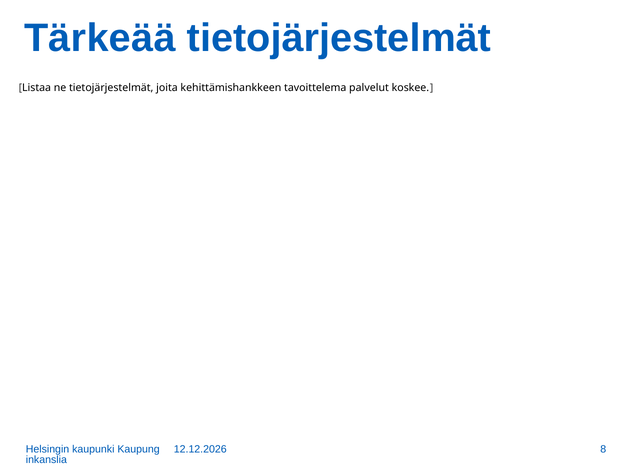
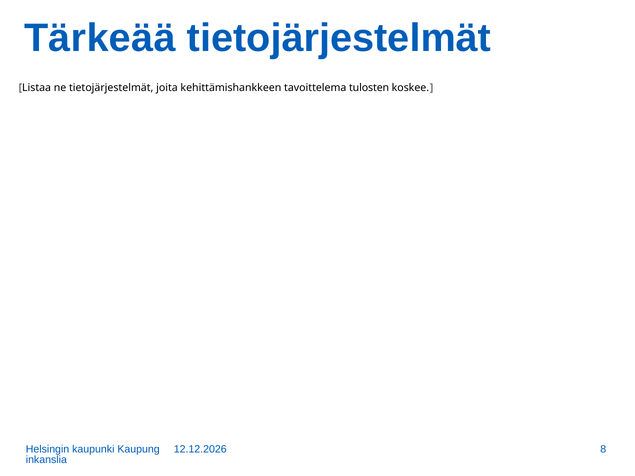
palvelut: palvelut -> tulosten
